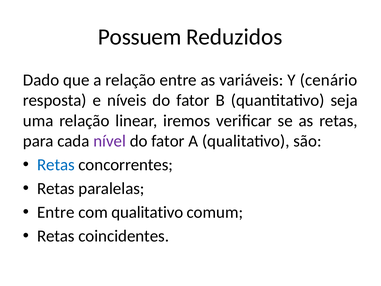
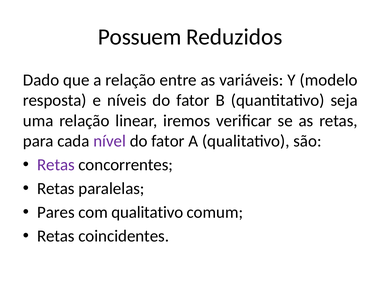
cenário: cenário -> modelo
Retas at (56, 165) colour: blue -> purple
Entre at (56, 212): Entre -> Pares
